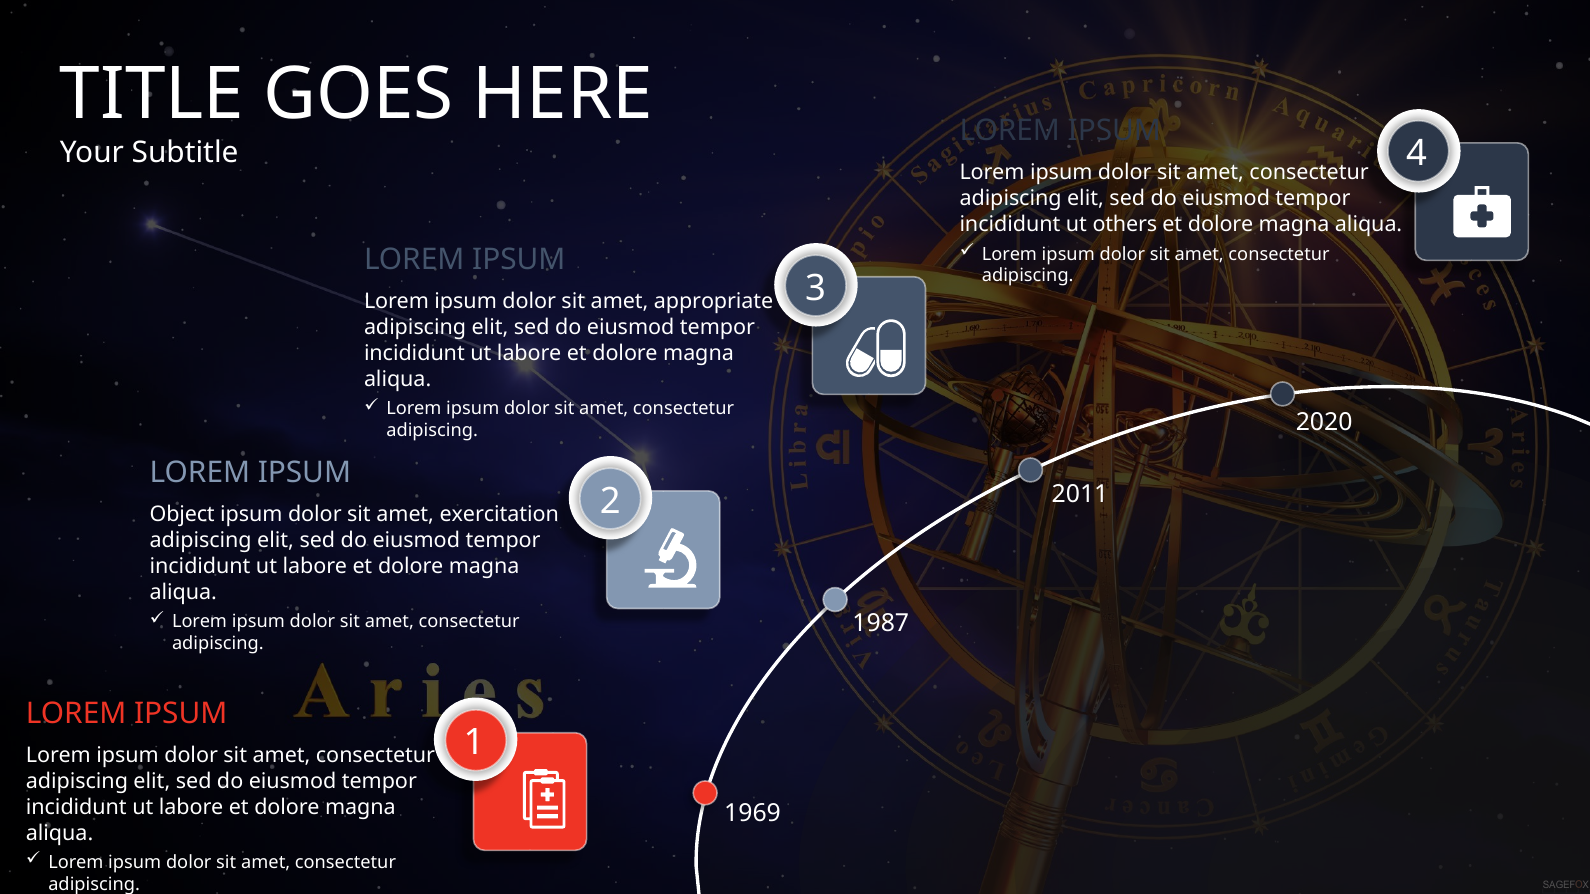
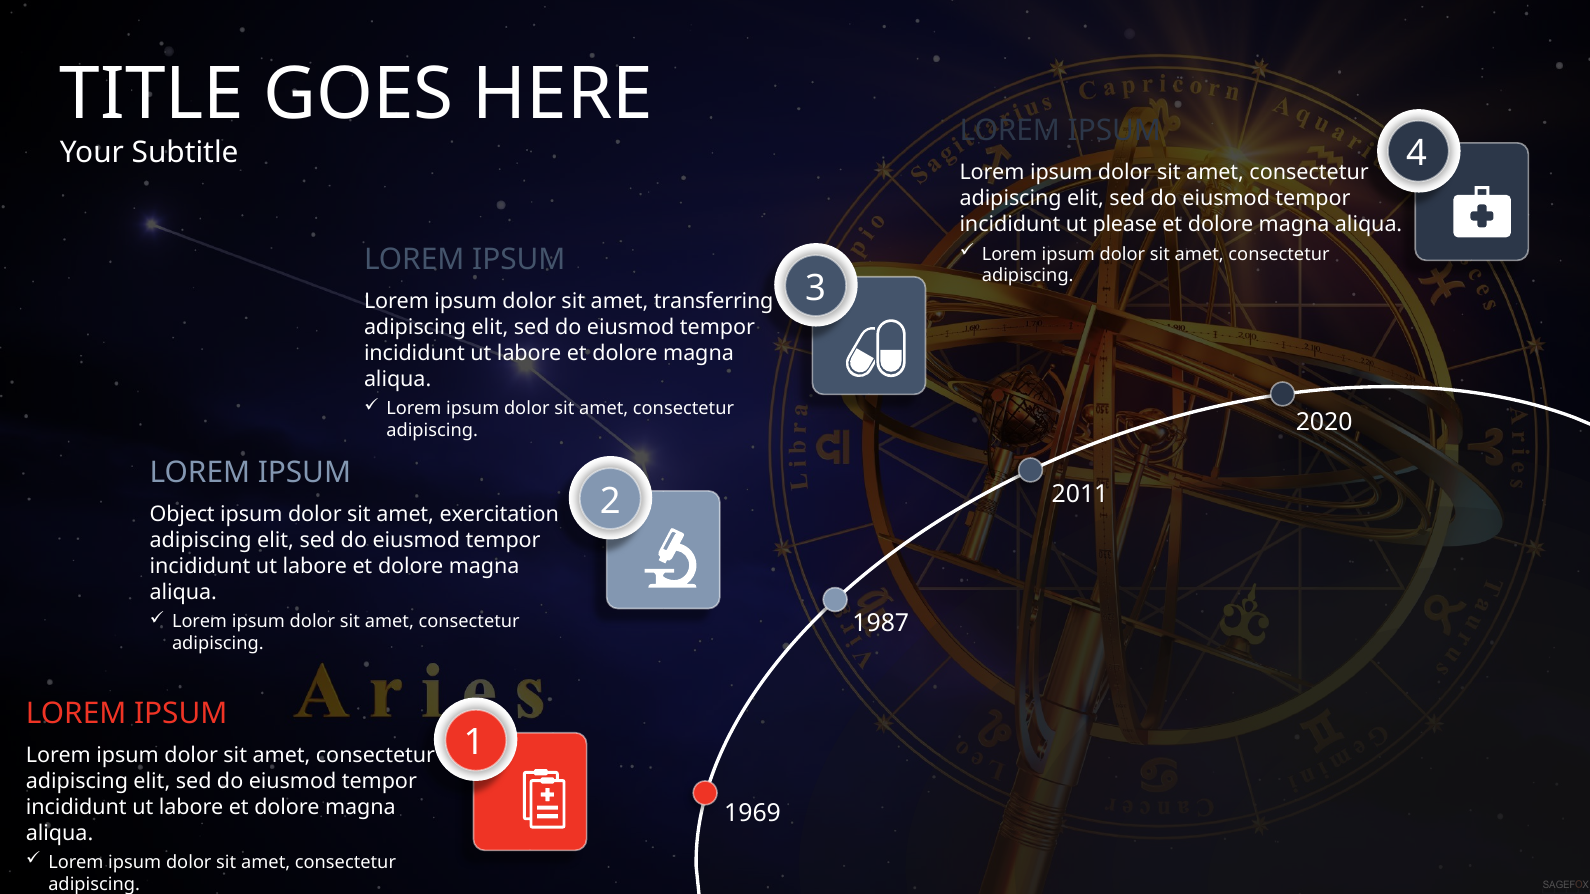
others: others -> please
appropriate: appropriate -> transferring
